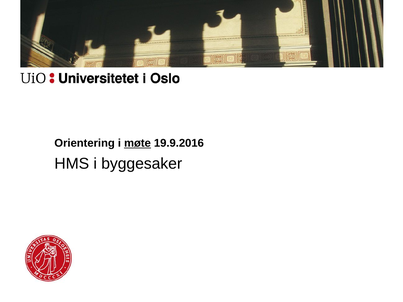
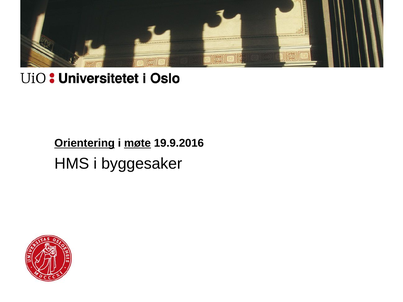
Orientering underline: none -> present
